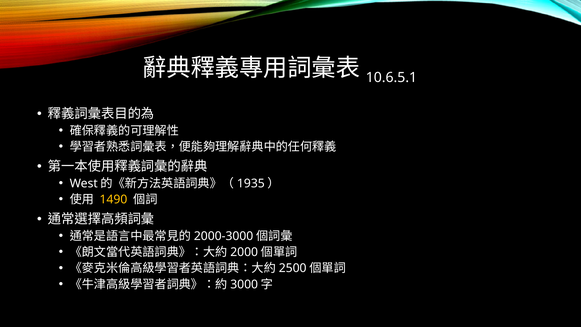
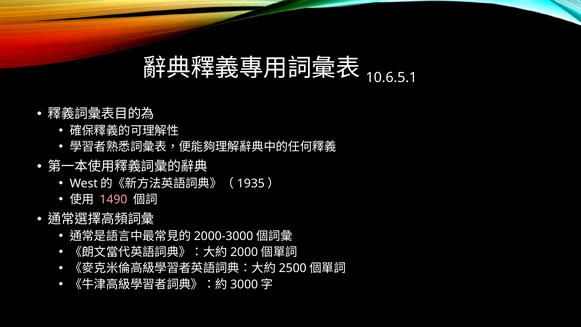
1490 colour: yellow -> pink
